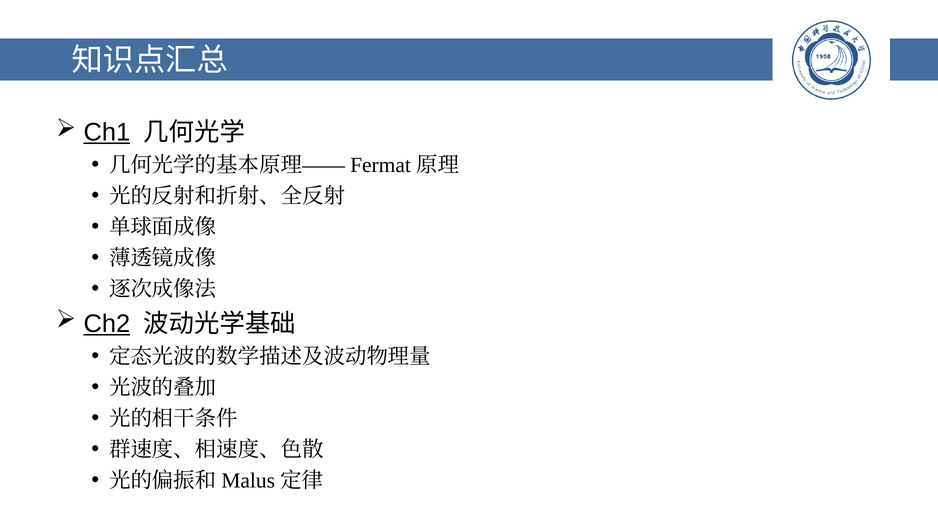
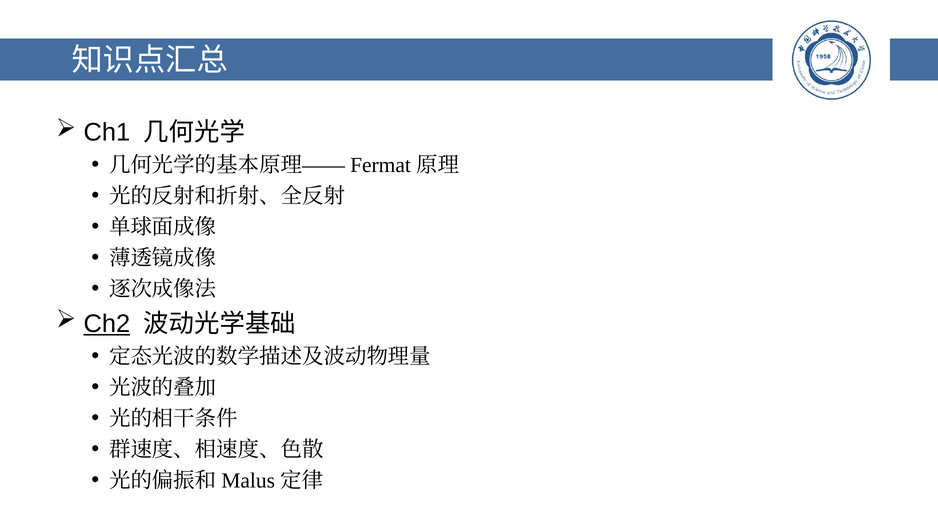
Ch1 underline: present -> none
